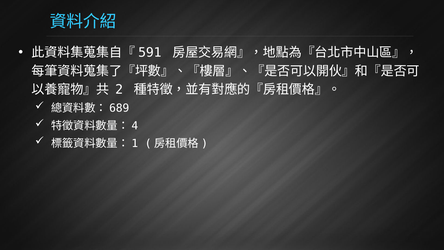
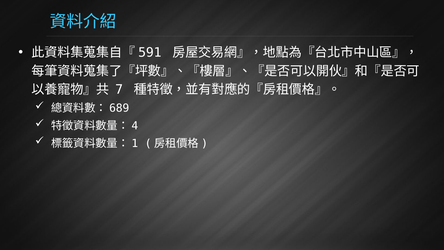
2: 2 -> 7
